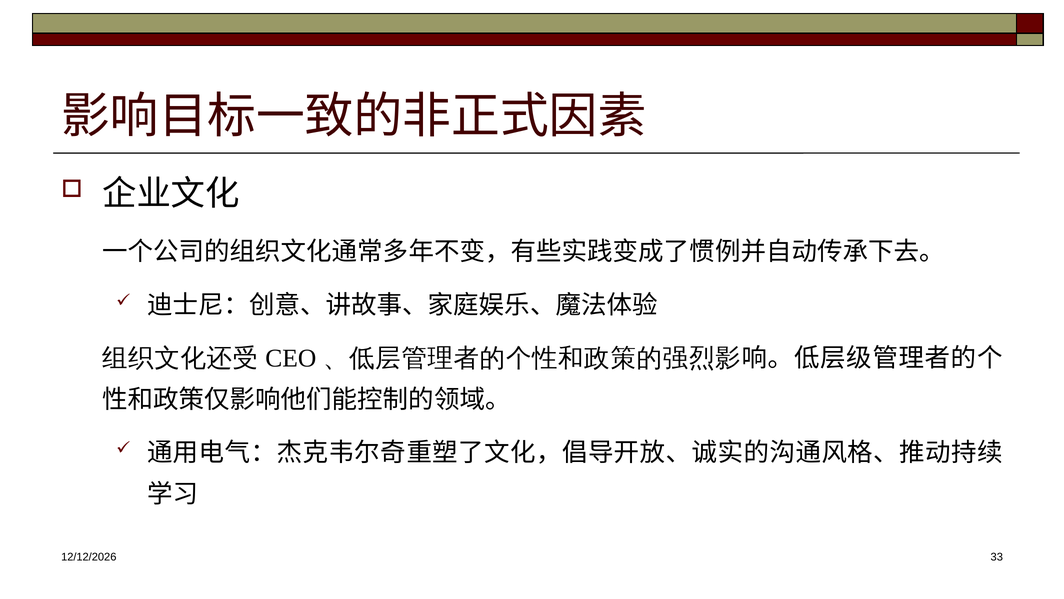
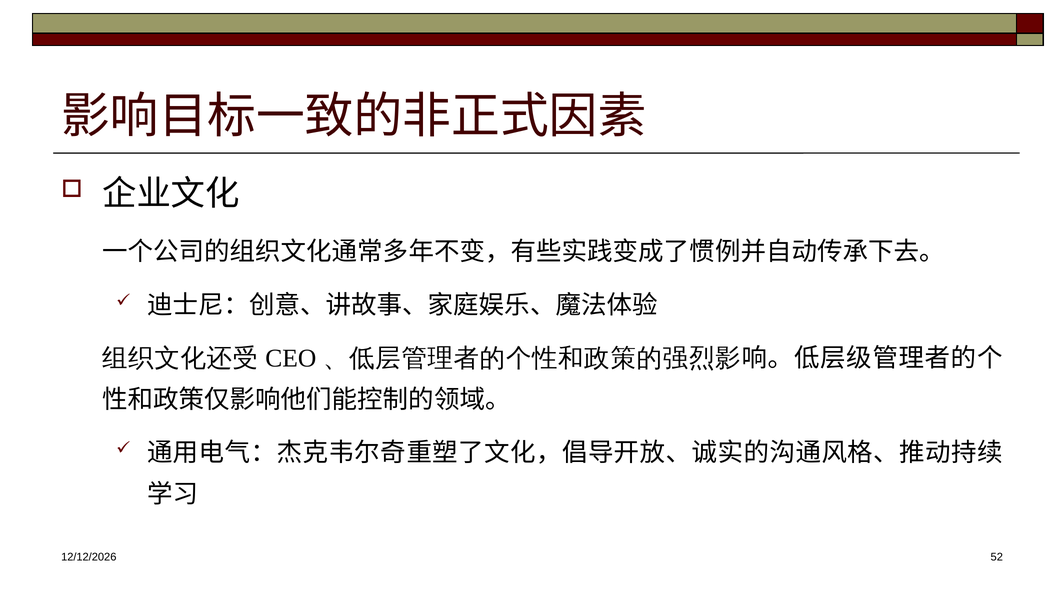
33: 33 -> 52
